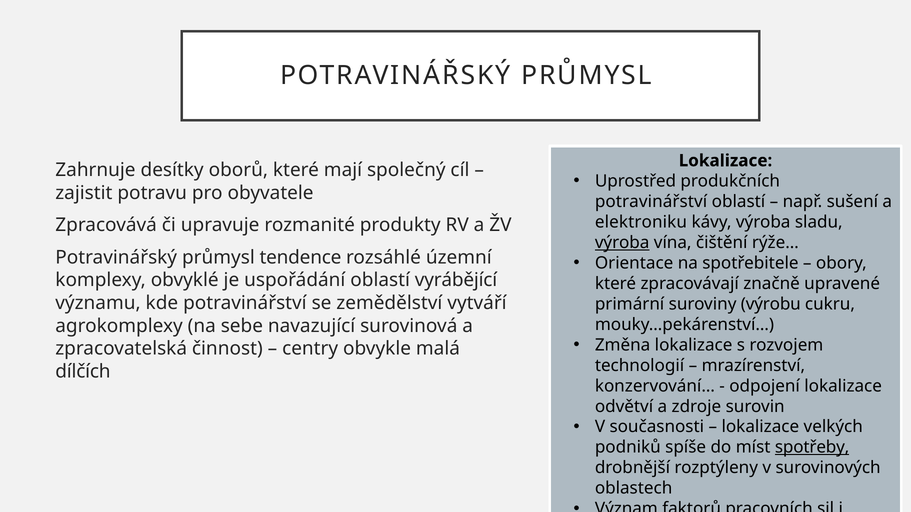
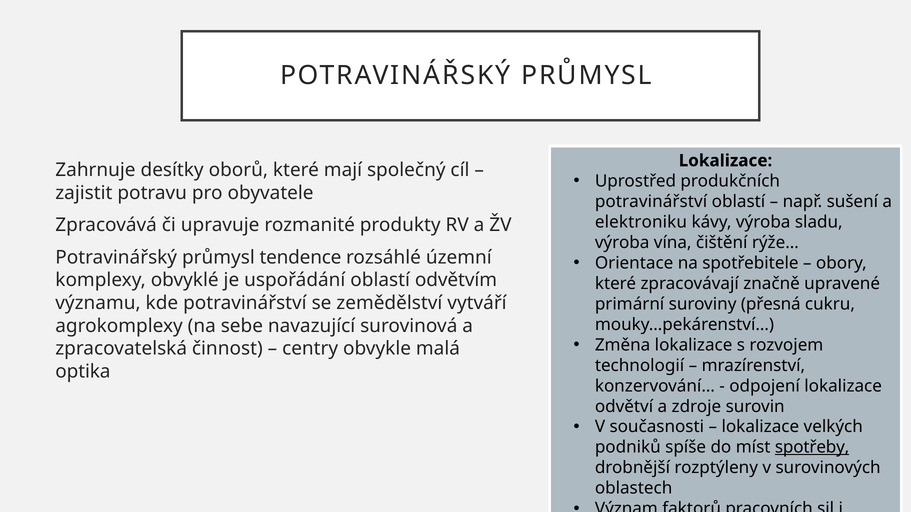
výroba at (622, 243) underline: present -> none
vyrábějící: vyrábějící -> odvětvím
výrobu: výrobu -> přesná
dílčích: dílčích -> optika
